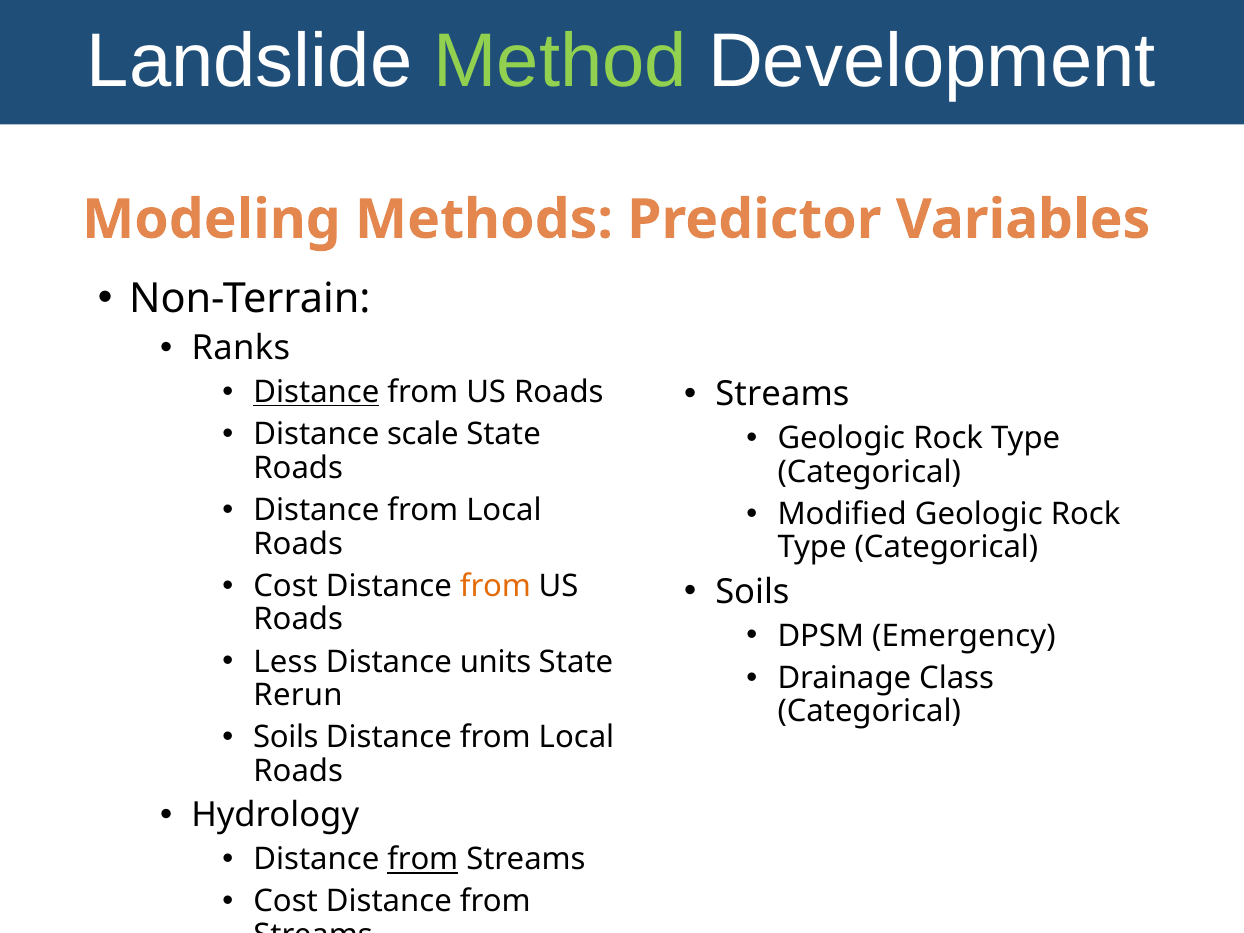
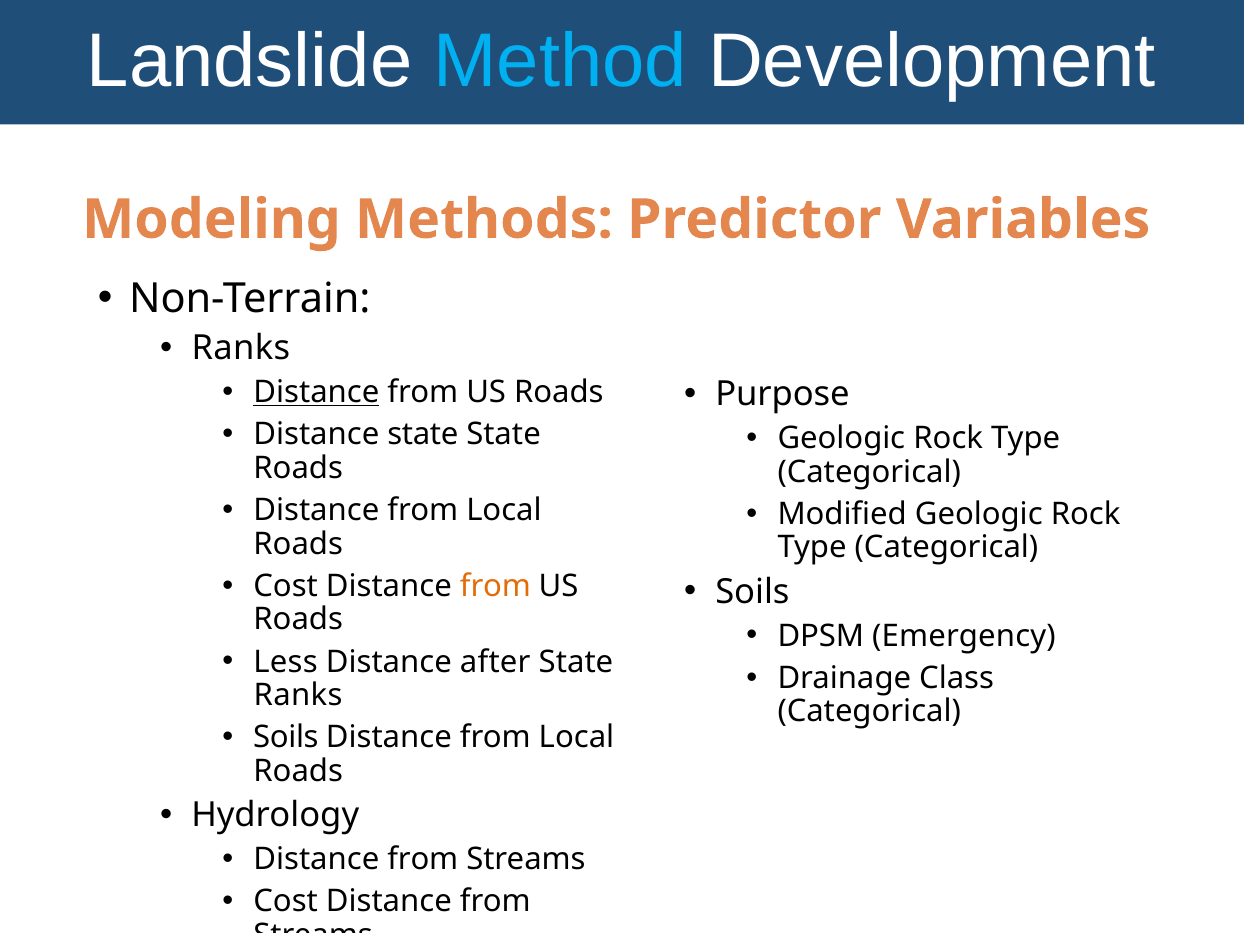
Method colour: light green -> light blue
Streams at (782, 394): Streams -> Purpose
Distance scale: scale -> state
units: units -> after
Rerun at (298, 695): Rerun -> Ranks
from at (423, 859) underline: present -> none
